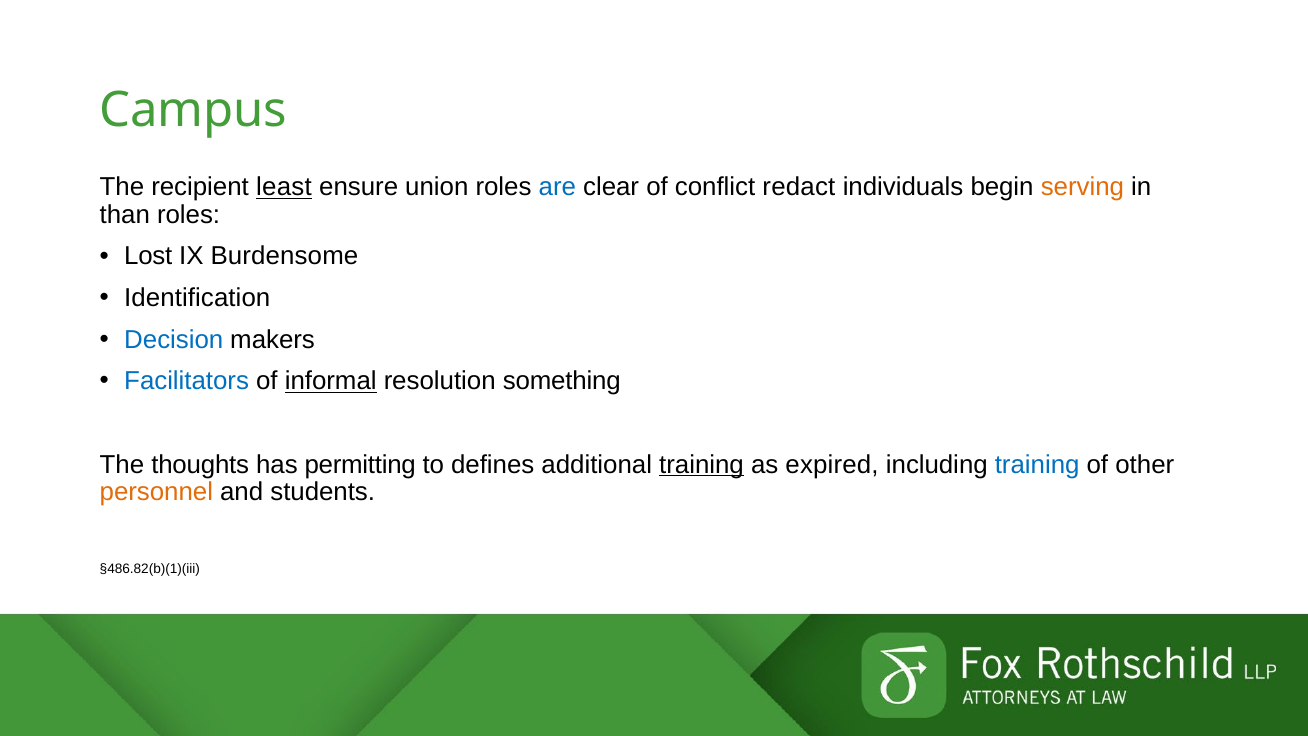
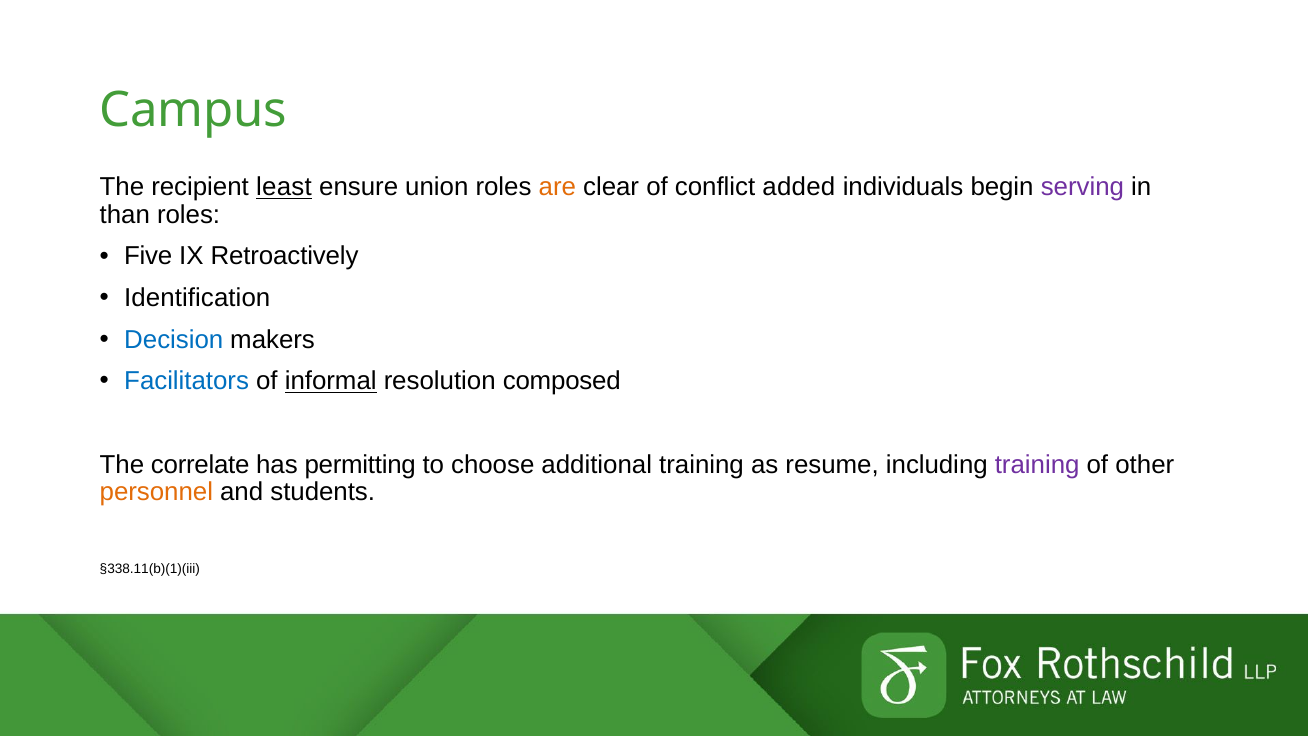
are colour: blue -> orange
redact: redact -> added
serving colour: orange -> purple
Lost: Lost -> Five
Burdensome: Burdensome -> Retroactively
something: something -> composed
thoughts: thoughts -> correlate
defines: defines -> choose
training at (702, 464) underline: present -> none
expired: expired -> resume
training at (1037, 464) colour: blue -> purple
§486.82(b)(1)(iii: §486.82(b)(1)(iii -> §338.11(b)(1)(iii
